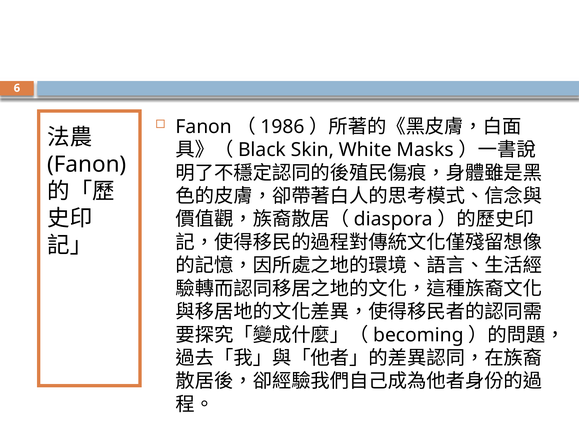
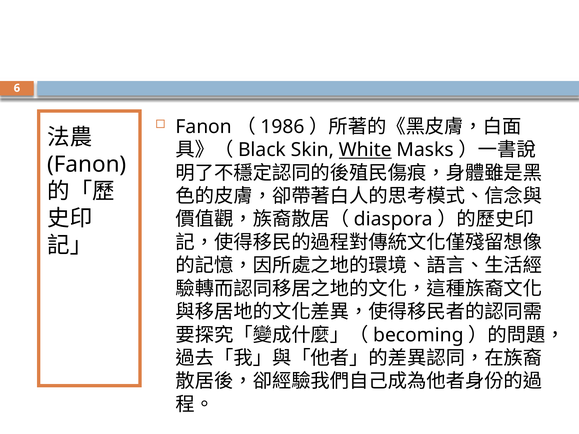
White underline: none -> present
